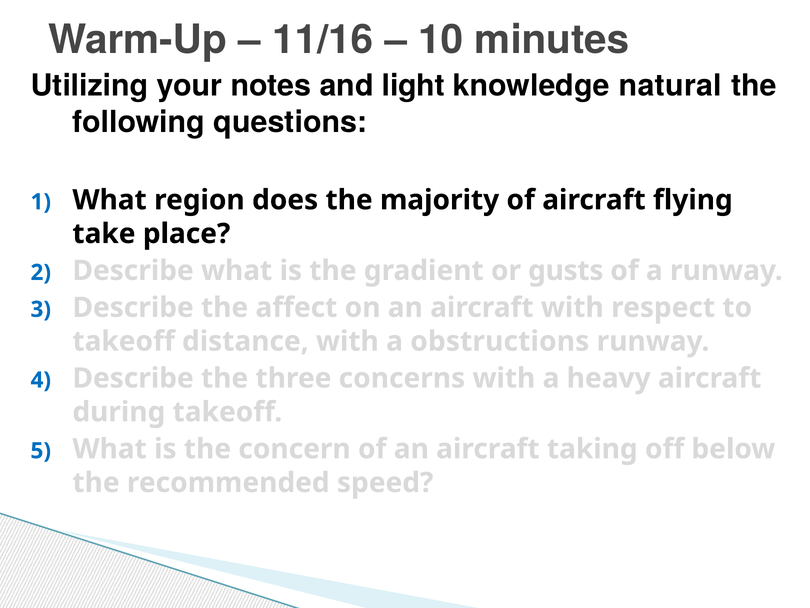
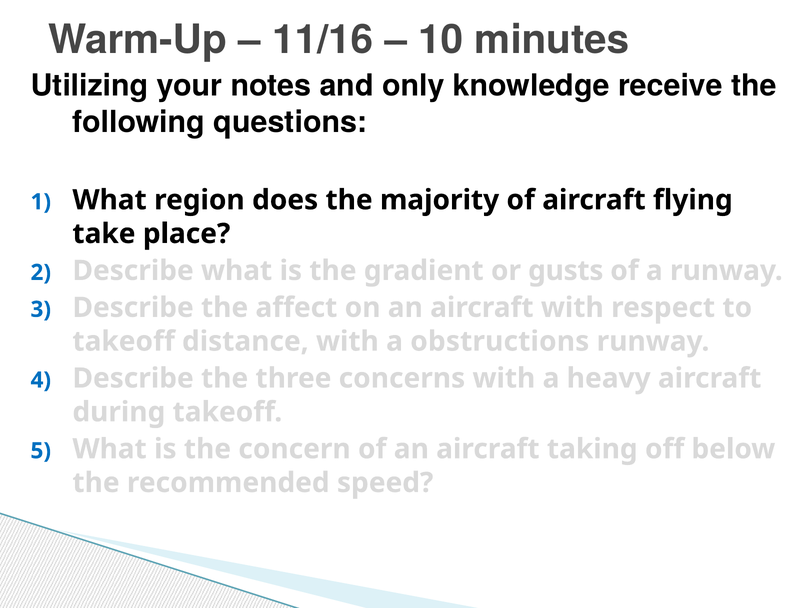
light: light -> only
natural: natural -> receive
